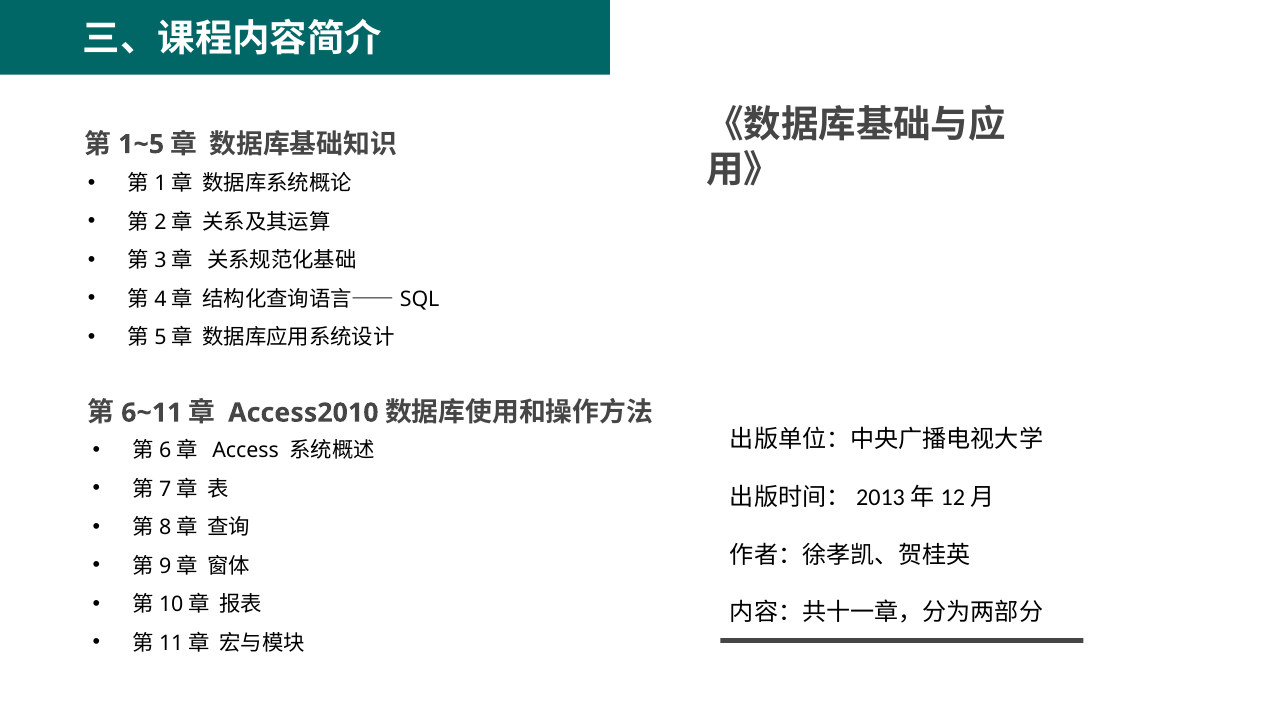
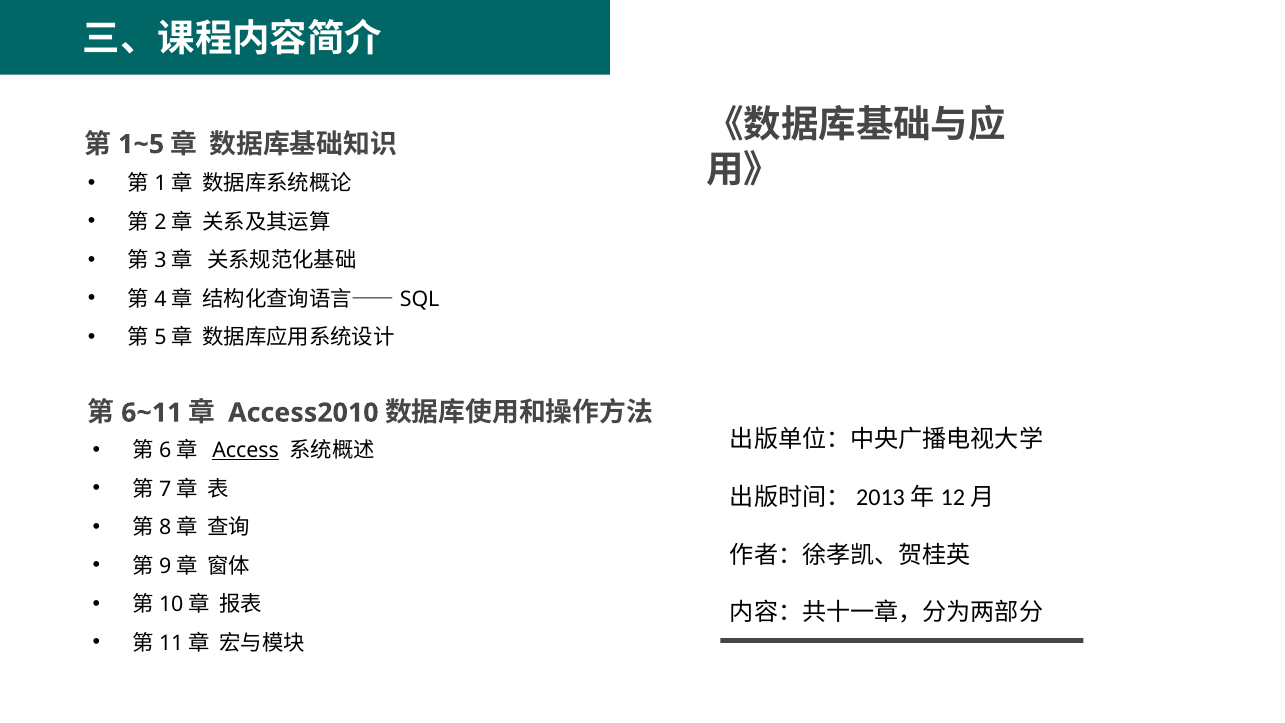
Access underline: none -> present
